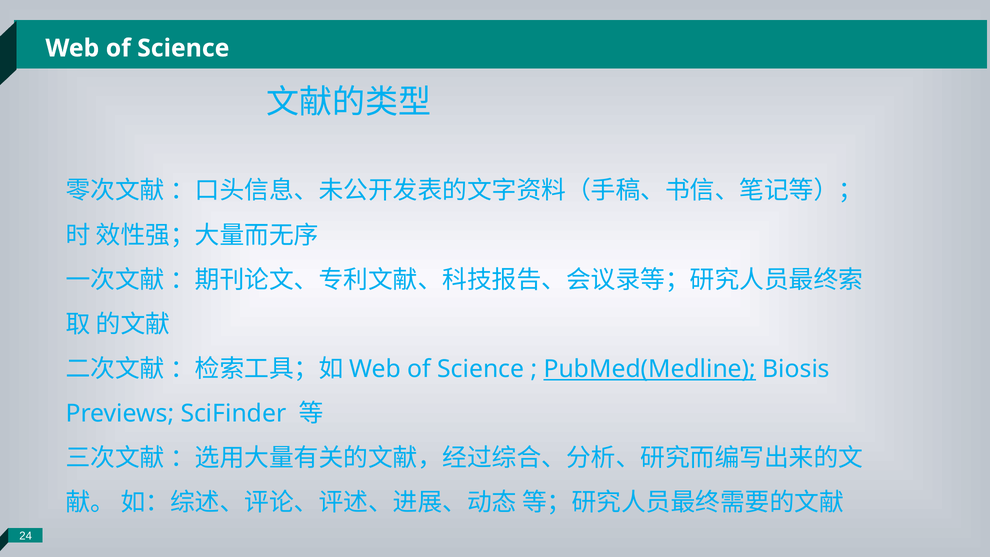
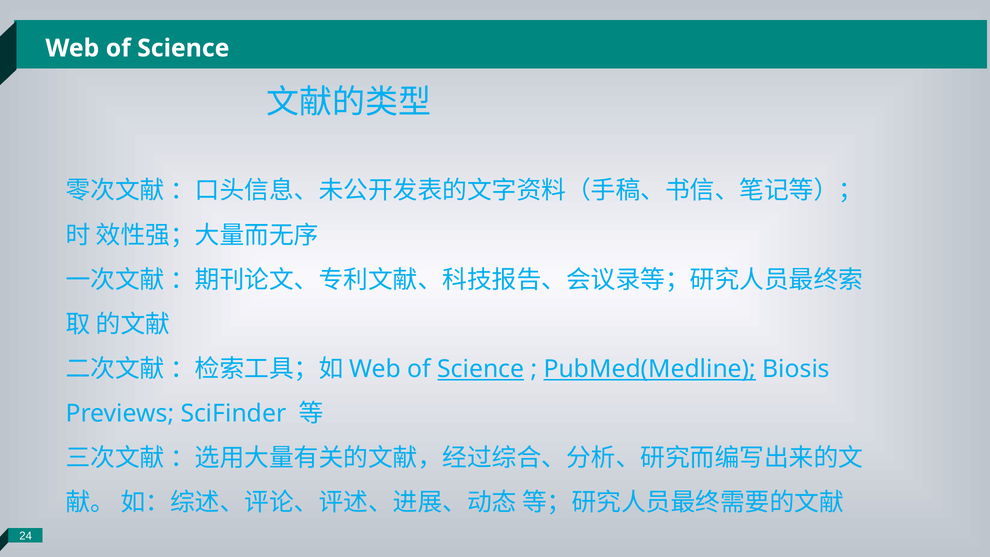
Science at (481, 369) underline: none -> present
